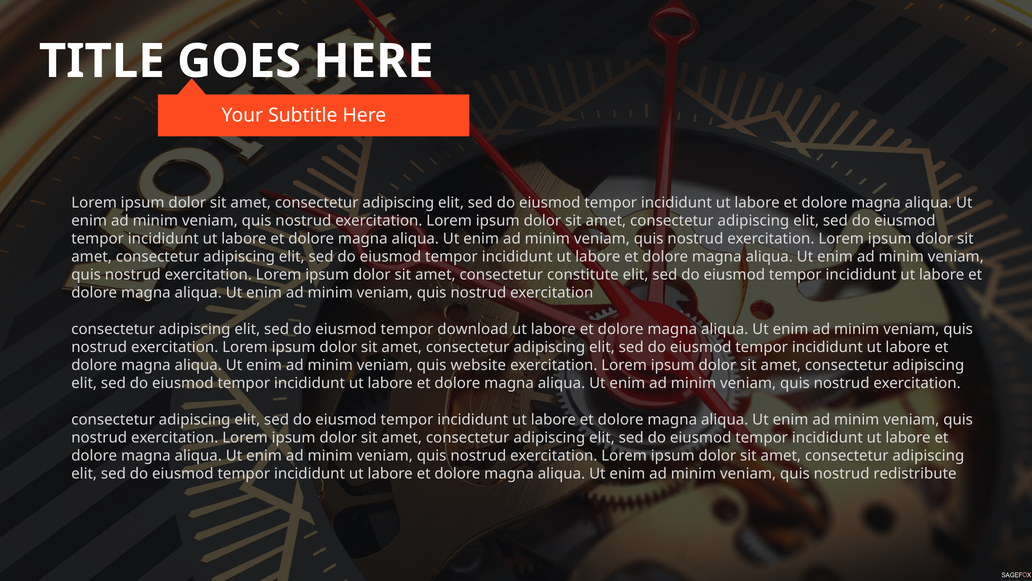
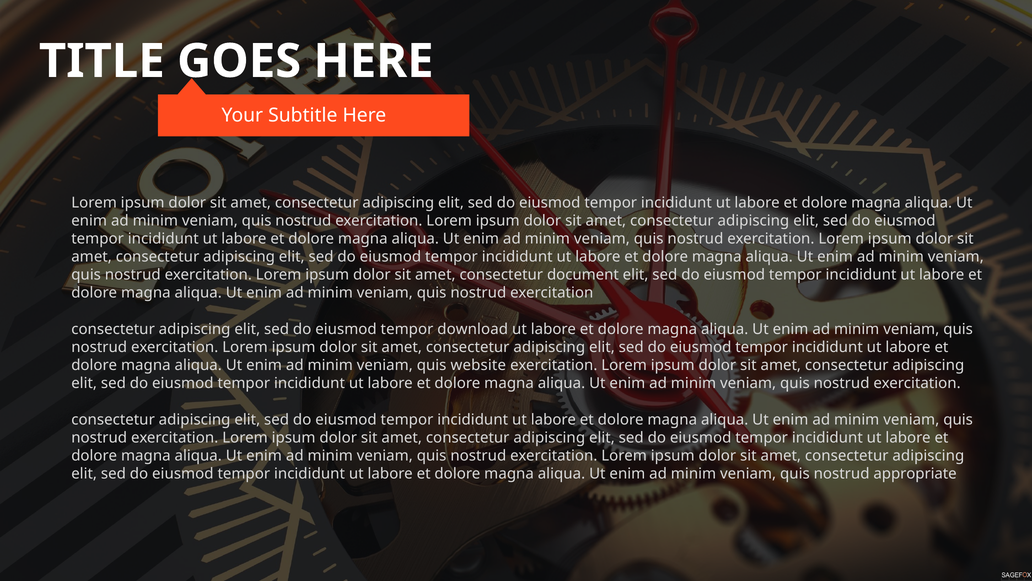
constitute: constitute -> document
redistribute: redistribute -> appropriate
